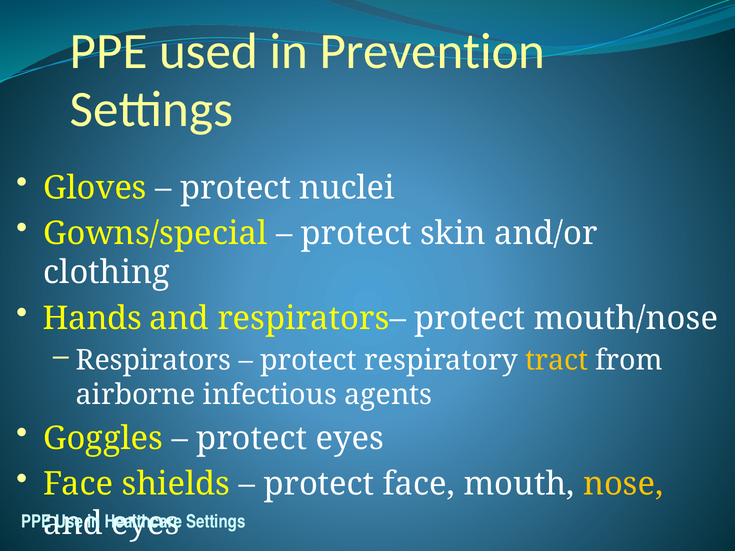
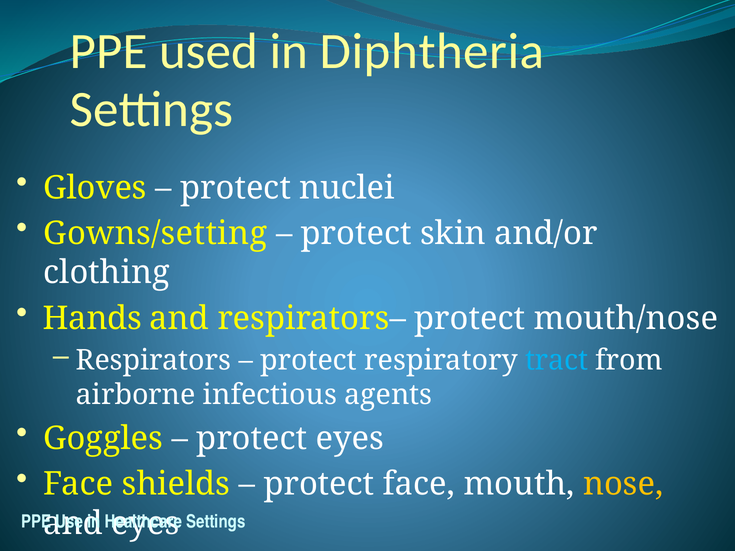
Prevention: Prevention -> Diphtheria
Gowns/special: Gowns/special -> Gowns/setting
tract colour: yellow -> light blue
